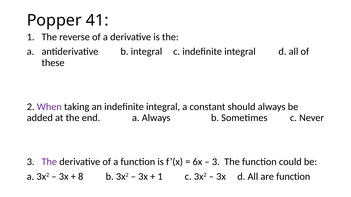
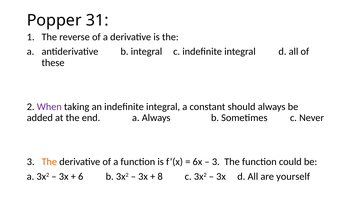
41: 41 -> 31
The at (49, 162) colour: purple -> orange
8: 8 -> 6
1 at (160, 177): 1 -> 8
are function: function -> yourself
